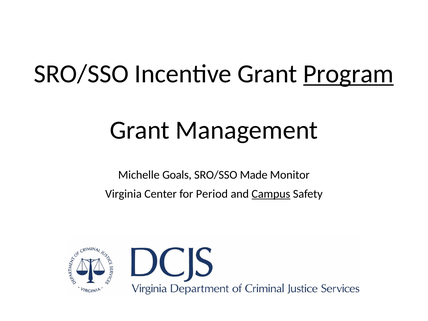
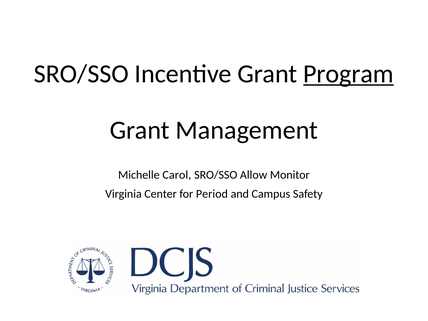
Goals: Goals -> Carol
Made: Made -> Allow
Campus underline: present -> none
